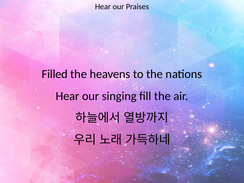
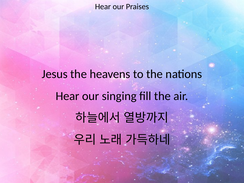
Filled: Filled -> Jesus
